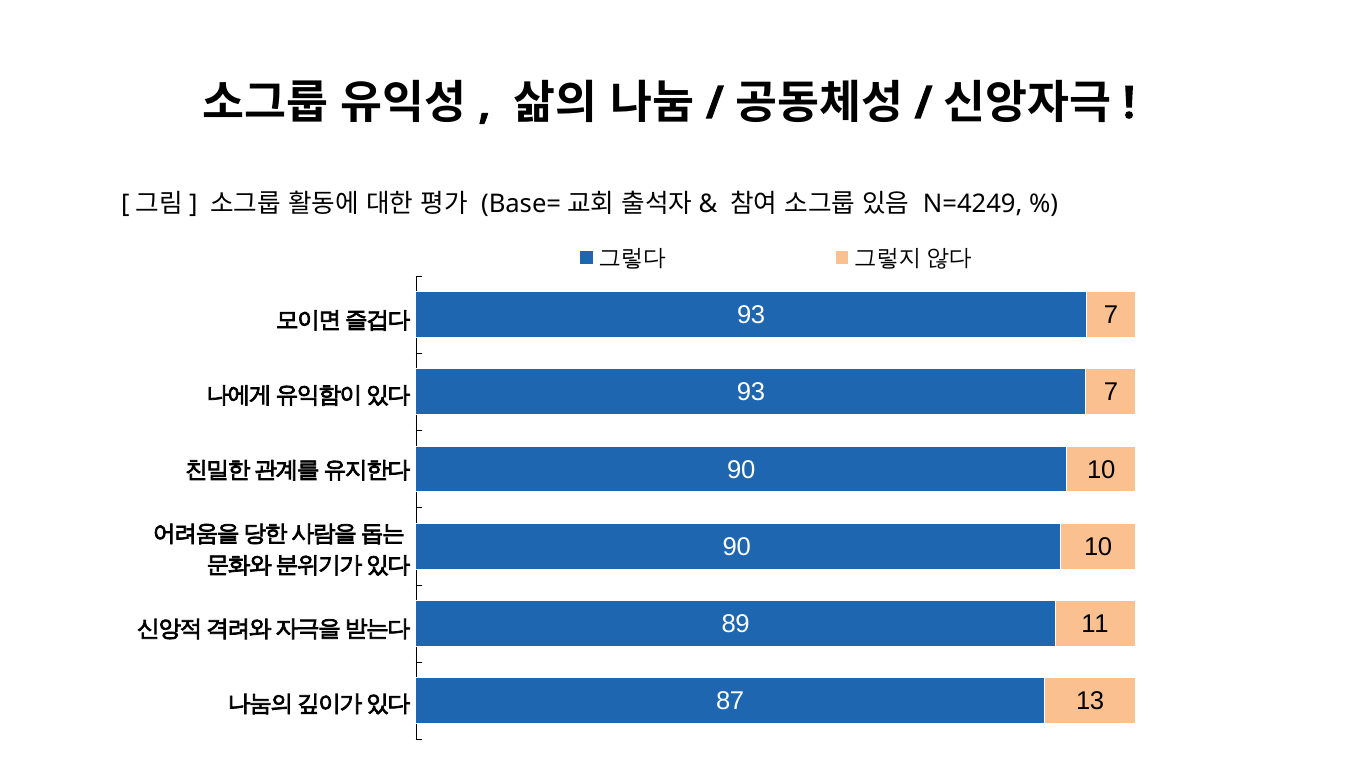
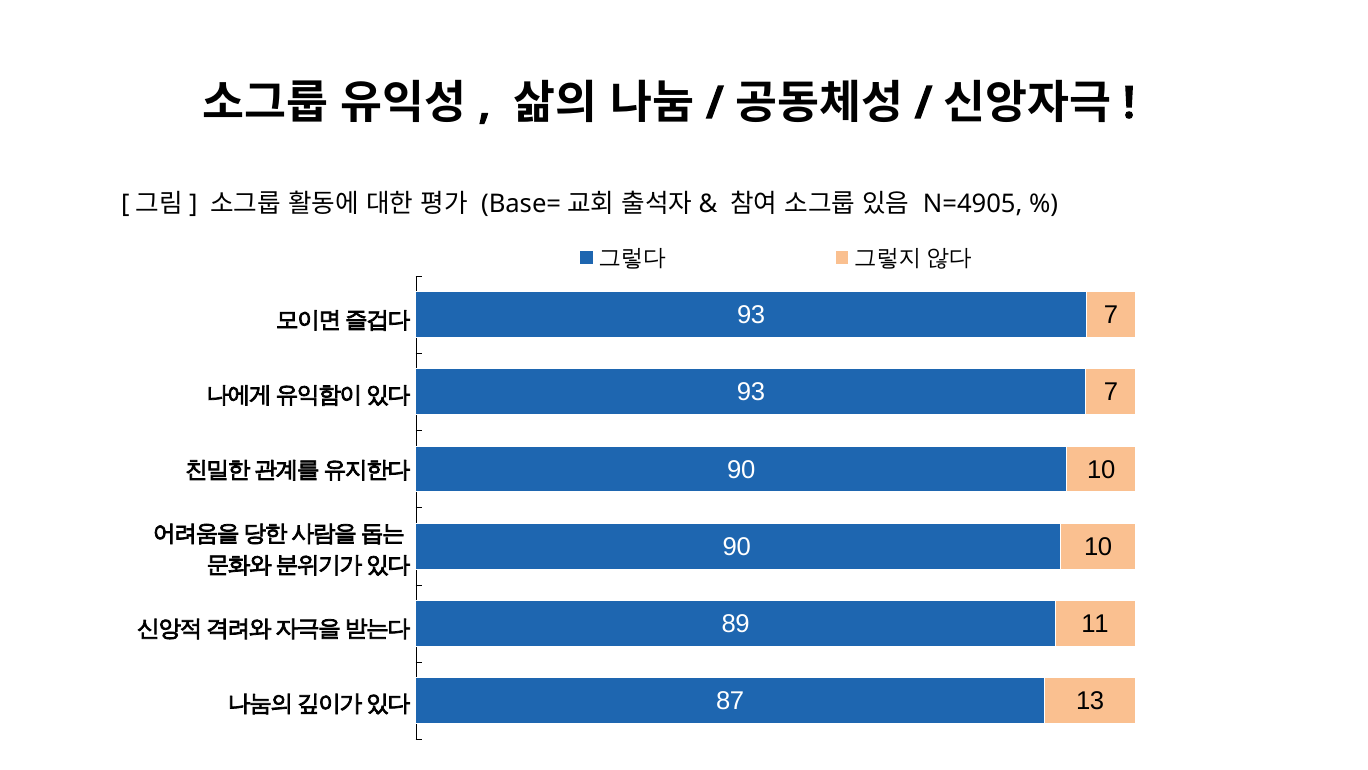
N=4249: N=4249 -> N=4905
